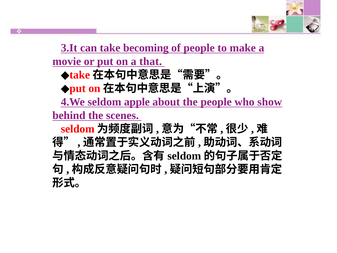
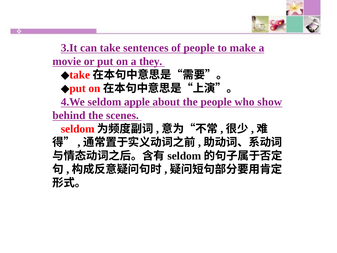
becoming: becoming -> sentences
that: that -> they
